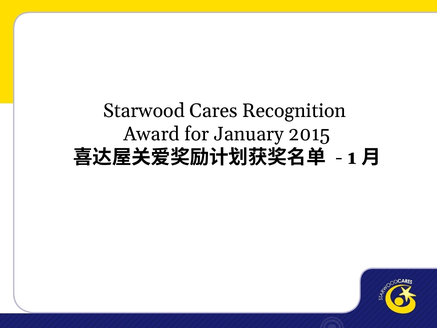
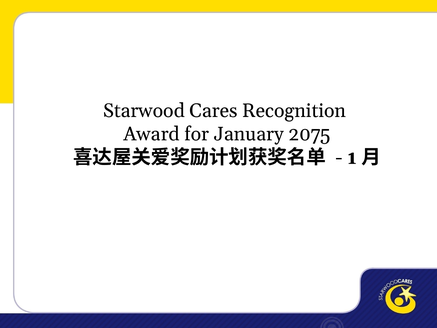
2015: 2015 -> 2075
